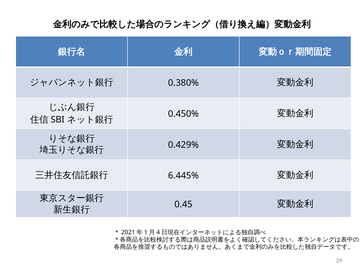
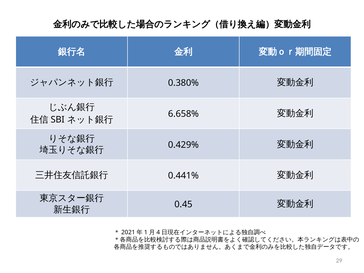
0.450%: 0.450% -> 6.658%
6.445%: 6.445% -> 0.441%
